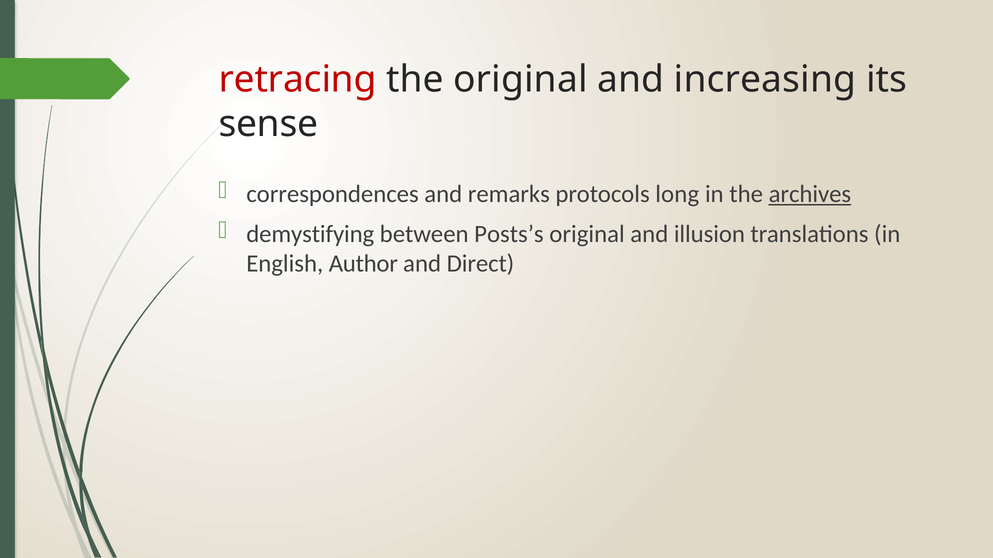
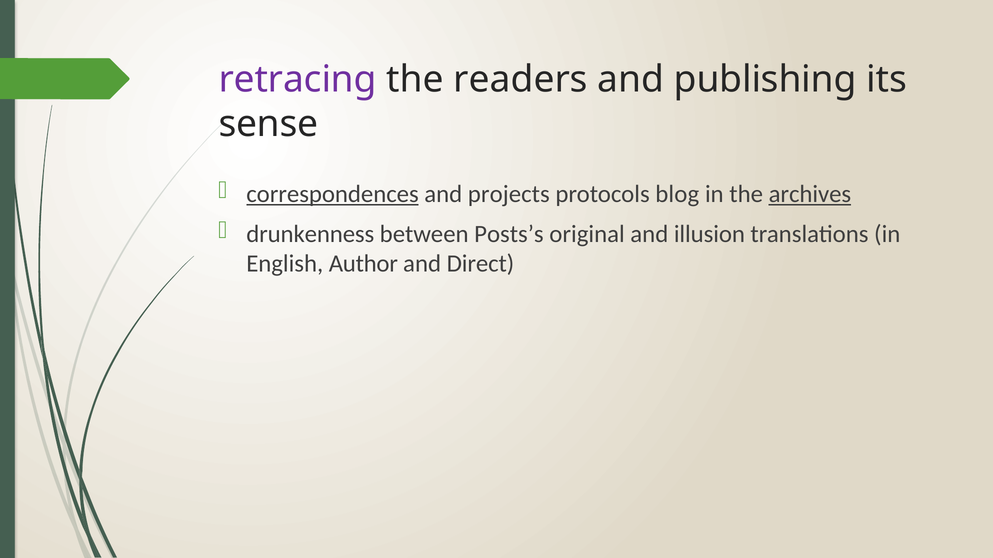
retracing colour: red -> purple
the original: original -> readers
increasing: increasing -> publishing
correspondences underline: none -> present
remarks: remarks -> projects
long: long -> blog
demystifying: demystifying -> drunkenness
